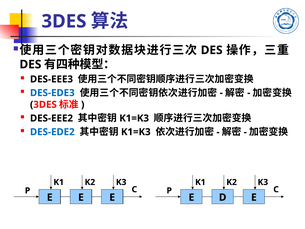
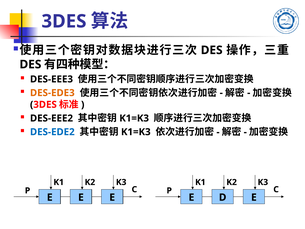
DES-EDE3 colour: blue -> orange
